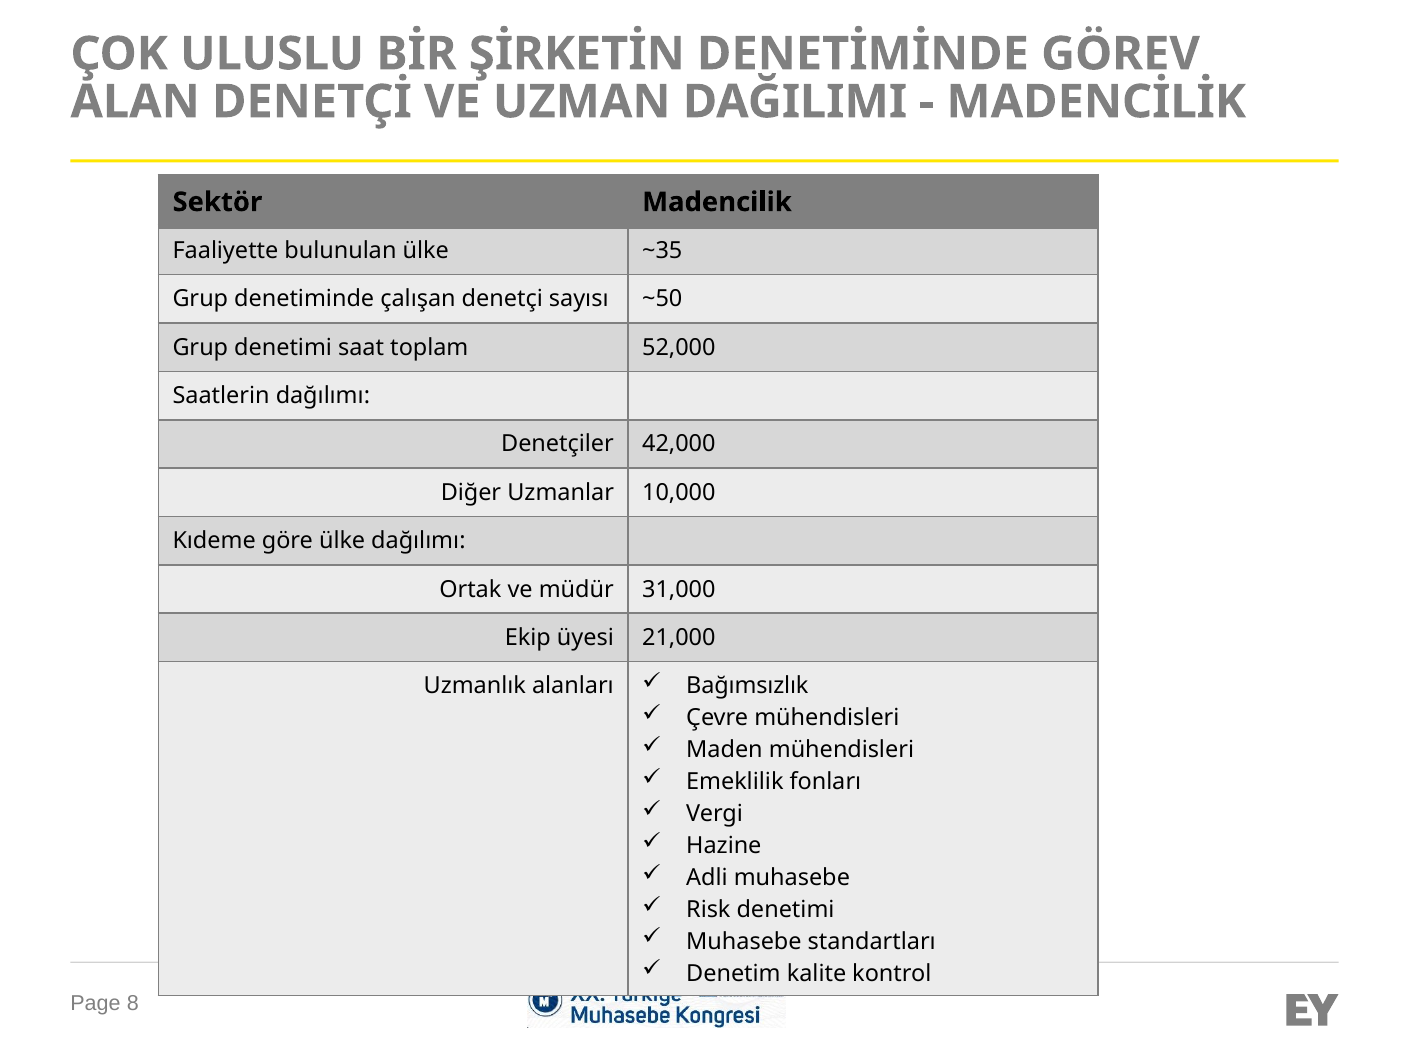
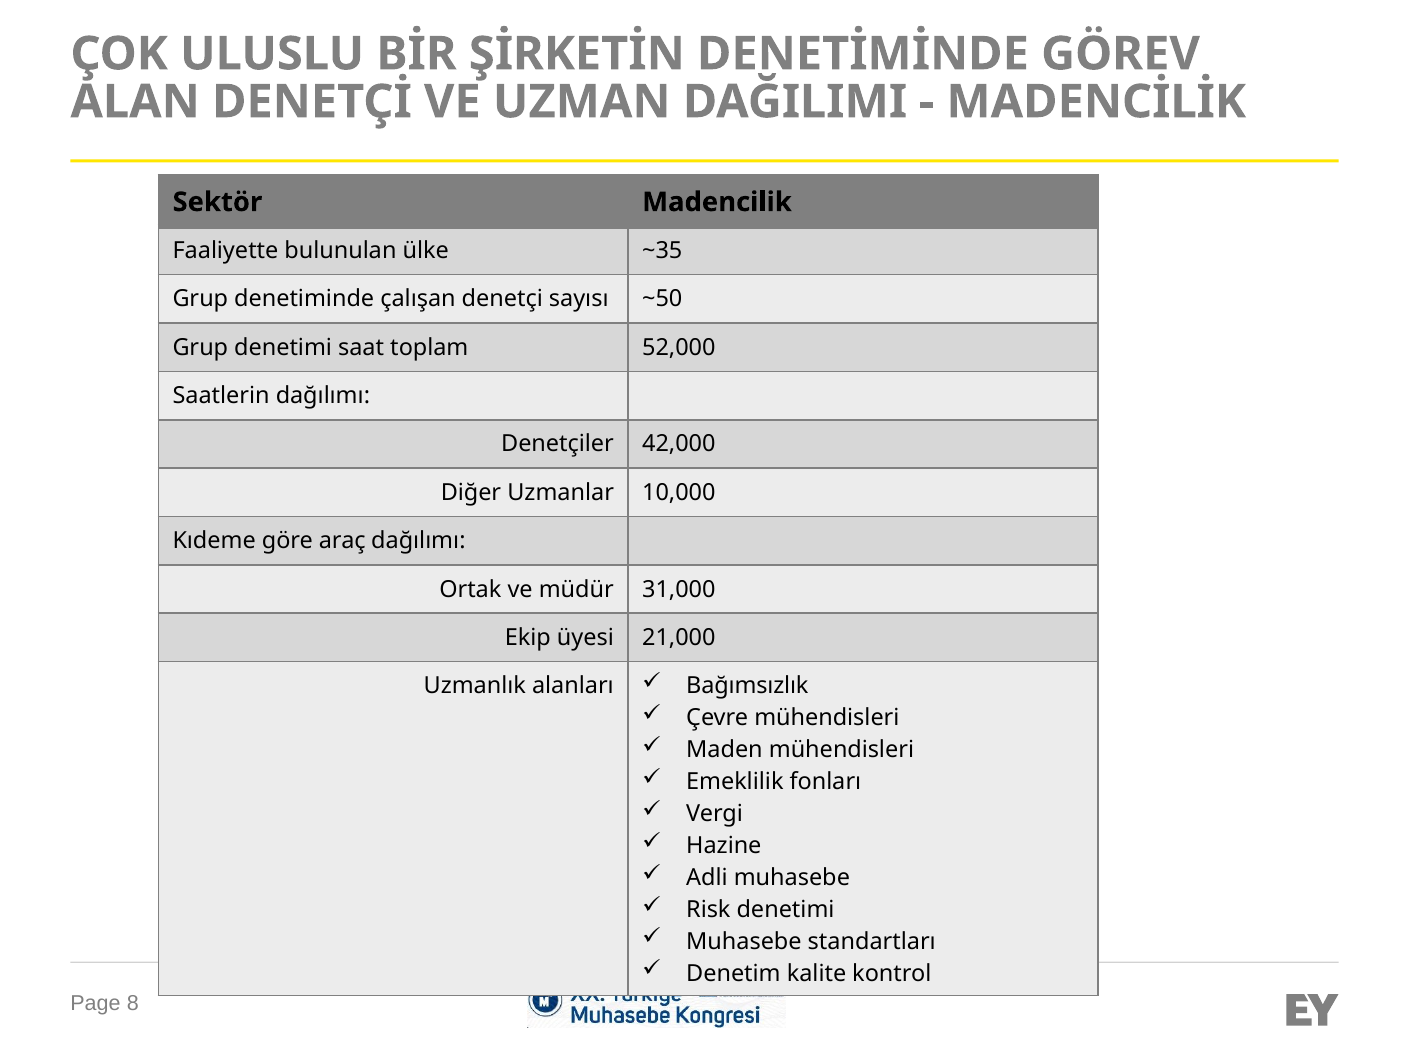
göre ülke: ülke -> araç
